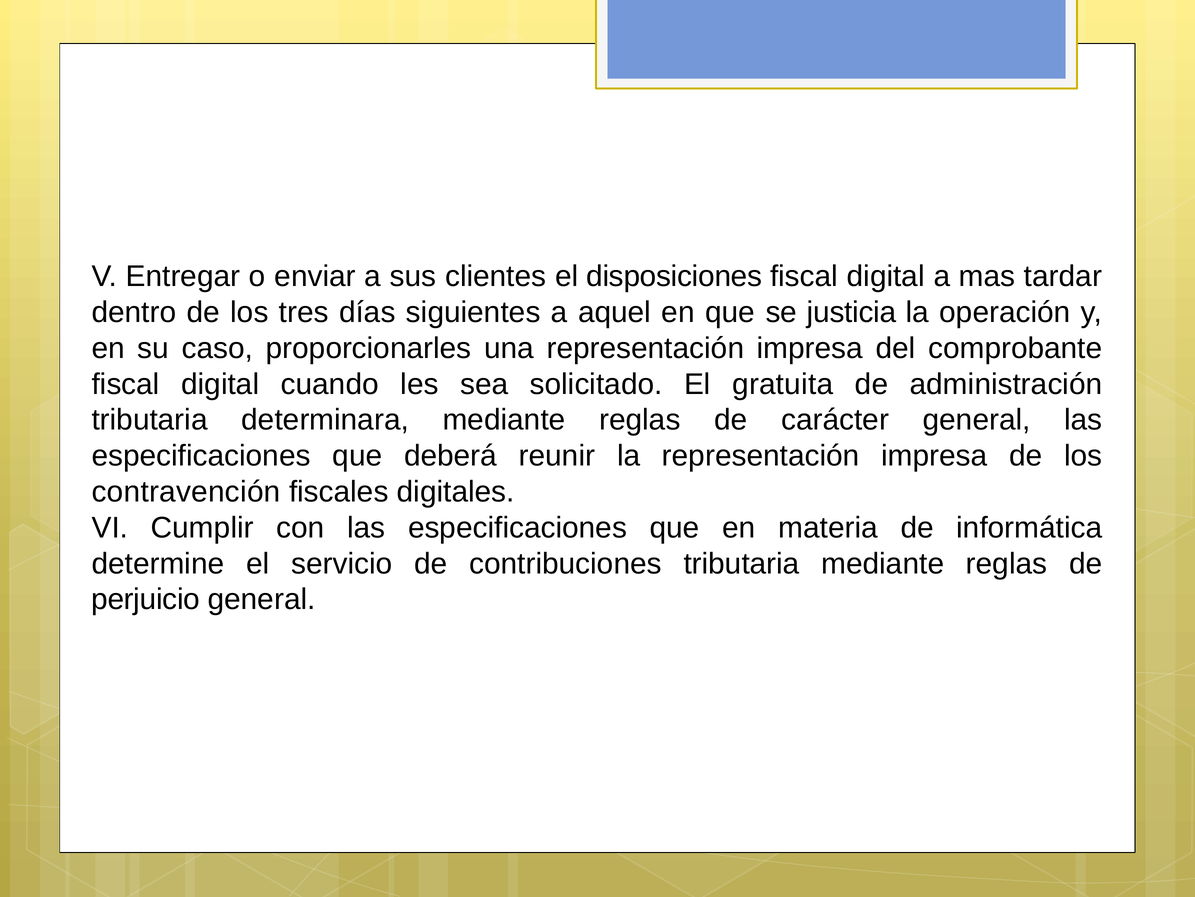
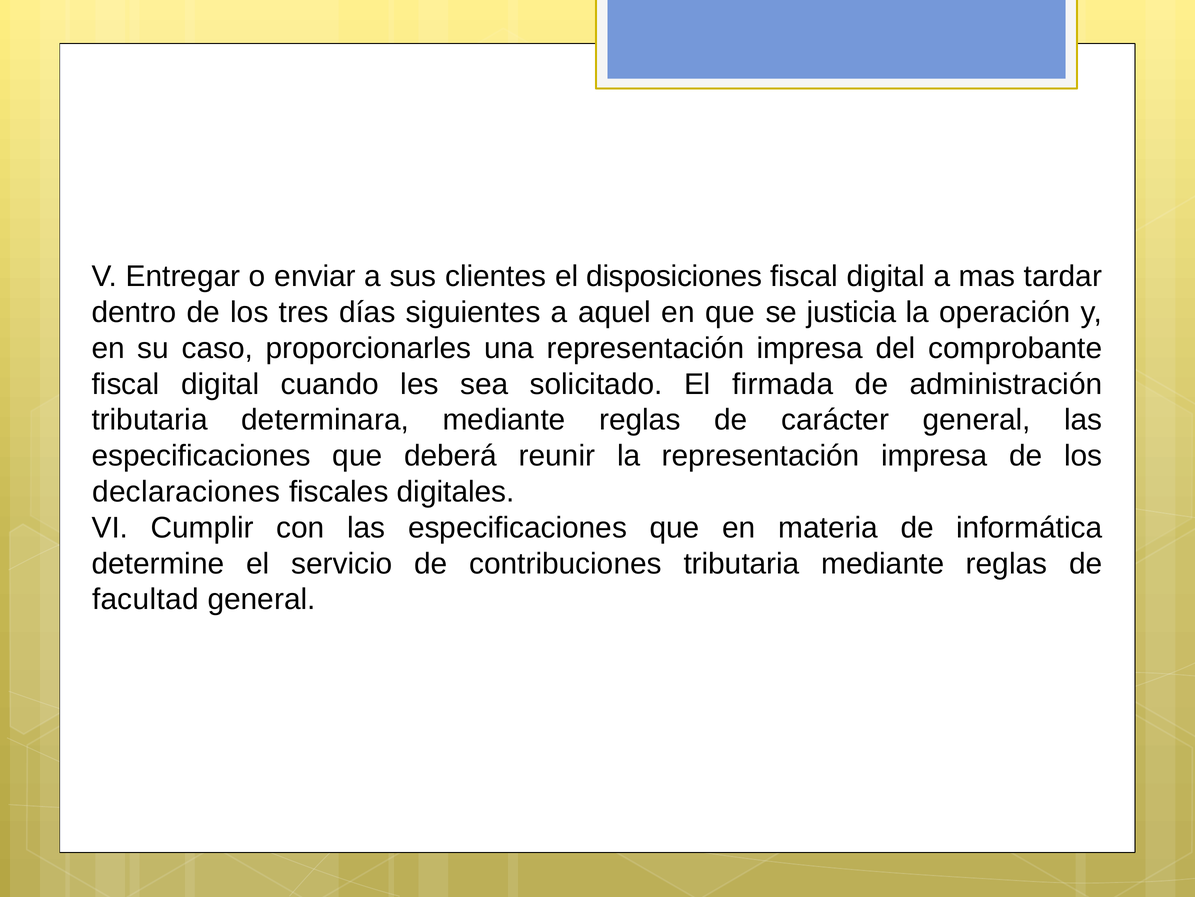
gratuita: gratuita -> firmada
contravención: contravención -> declaraciones
perjuicio: perjuicio -> facultad
